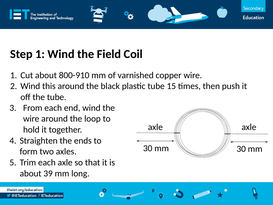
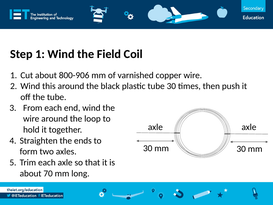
800-910: 800-910 -> 800-906
tube 15: 15 -> 30
39: 39 -> 70
